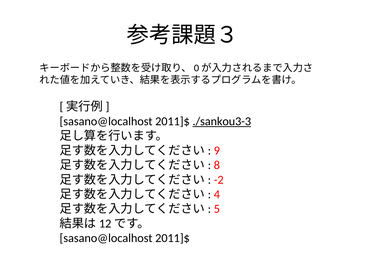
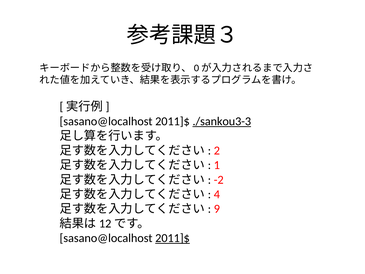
9: 9 -> 2
8: 8 -> 1
5: 5 -> 9
2011]$ at (172, 238) underline: none -> present
